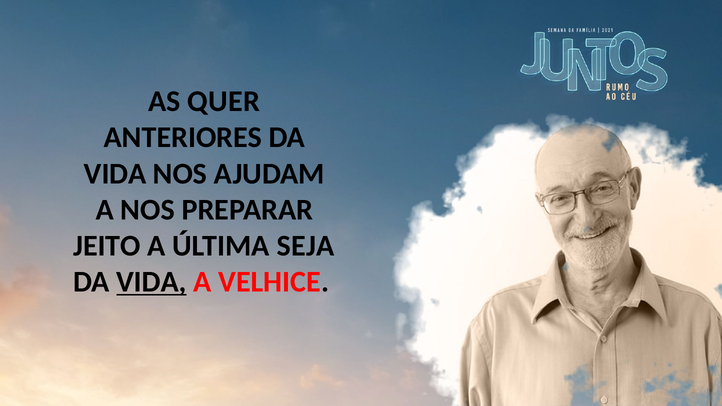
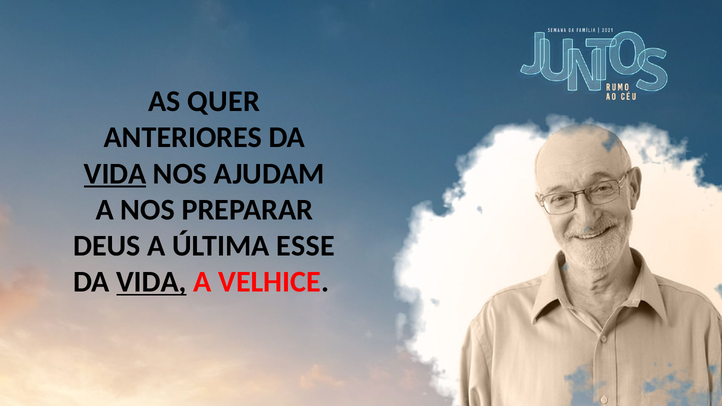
VIDA at (115, 174) underline: none -> present
JEITO: JEITO -> DEUS
SEJA: SEJA -> ESSE
